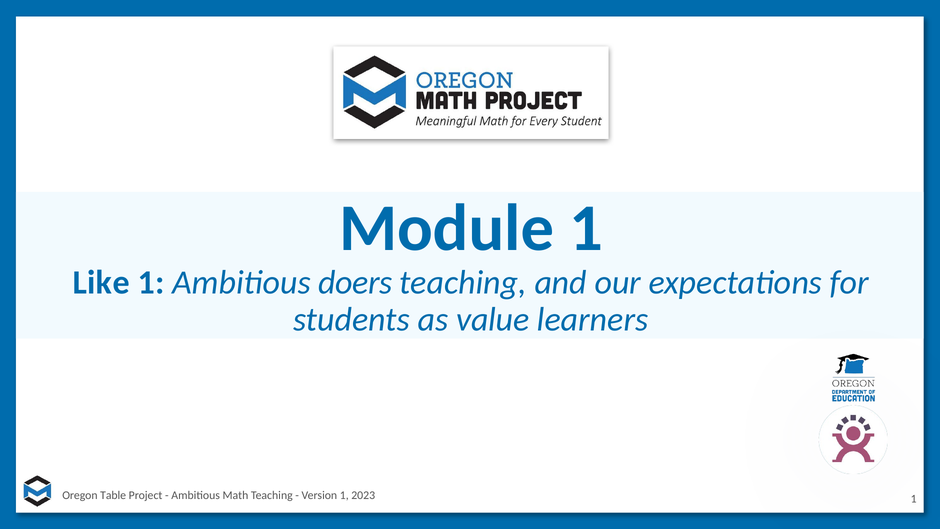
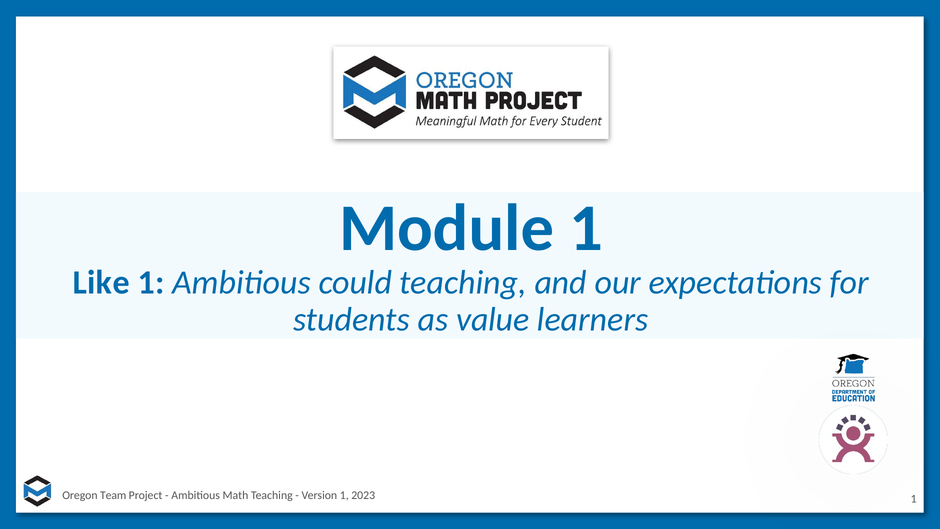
doers: doers -> could
Table: Table -> Team
